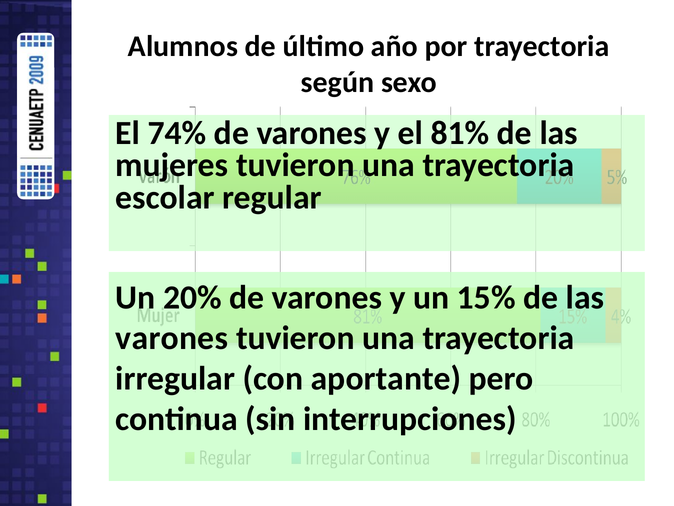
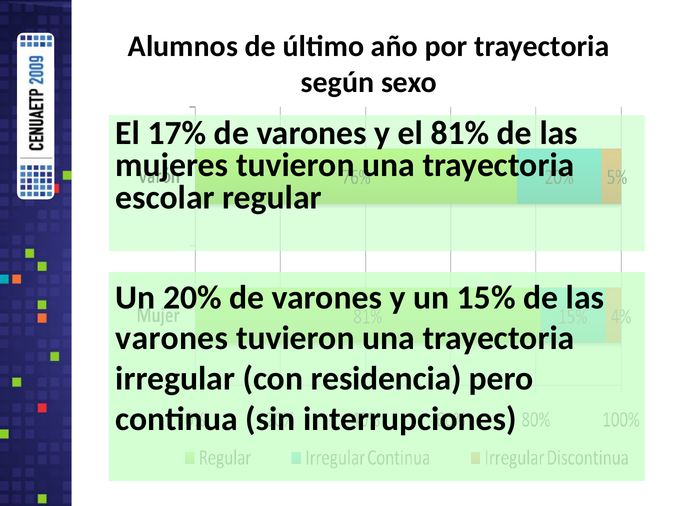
74%: 74% -> 17%
aportante: aportante -> residencia
